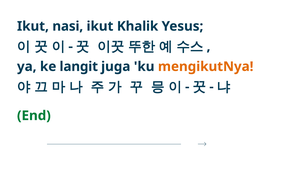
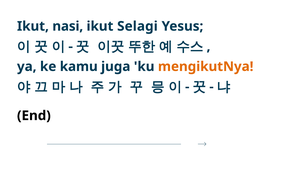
Khalik: Khalik -> Selagi
langit: langit -> kamu
End colour: green -> black
